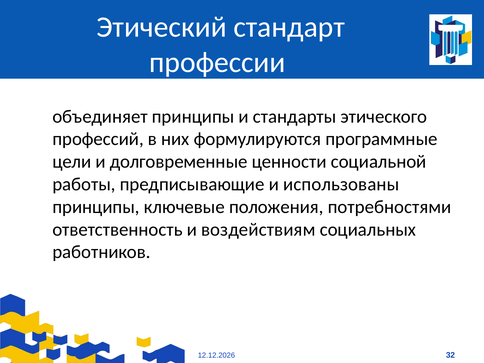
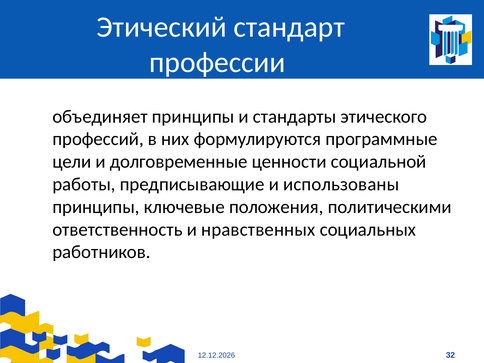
потребностями: потребностями -> политическими
воздействиям: воздействиям -> нравственных
